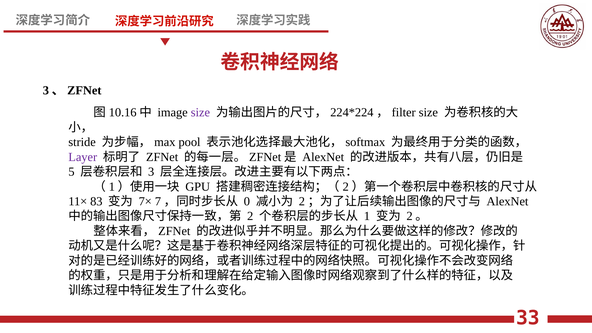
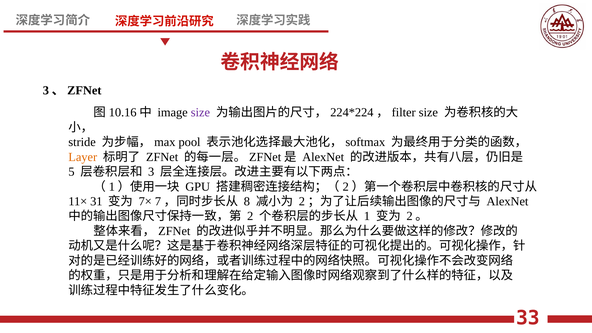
Layer colour: purple -> orange
83: 83 -> 31
0: 0 -> 8
